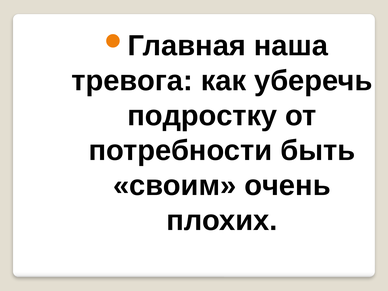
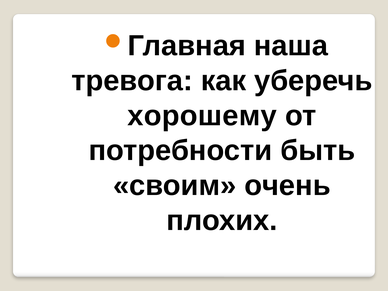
подростку: подростку -> хорошему
